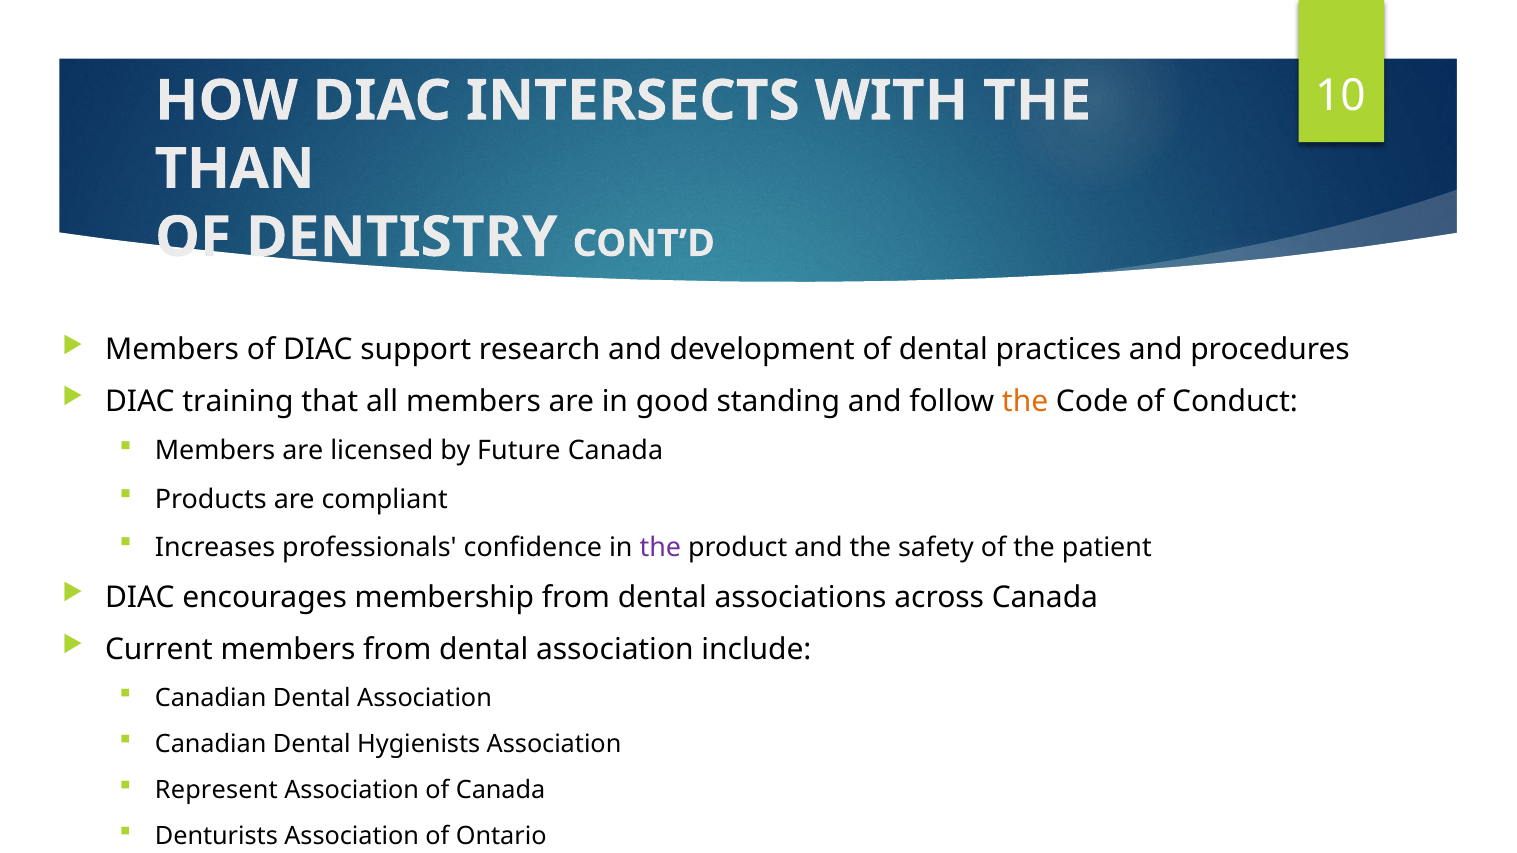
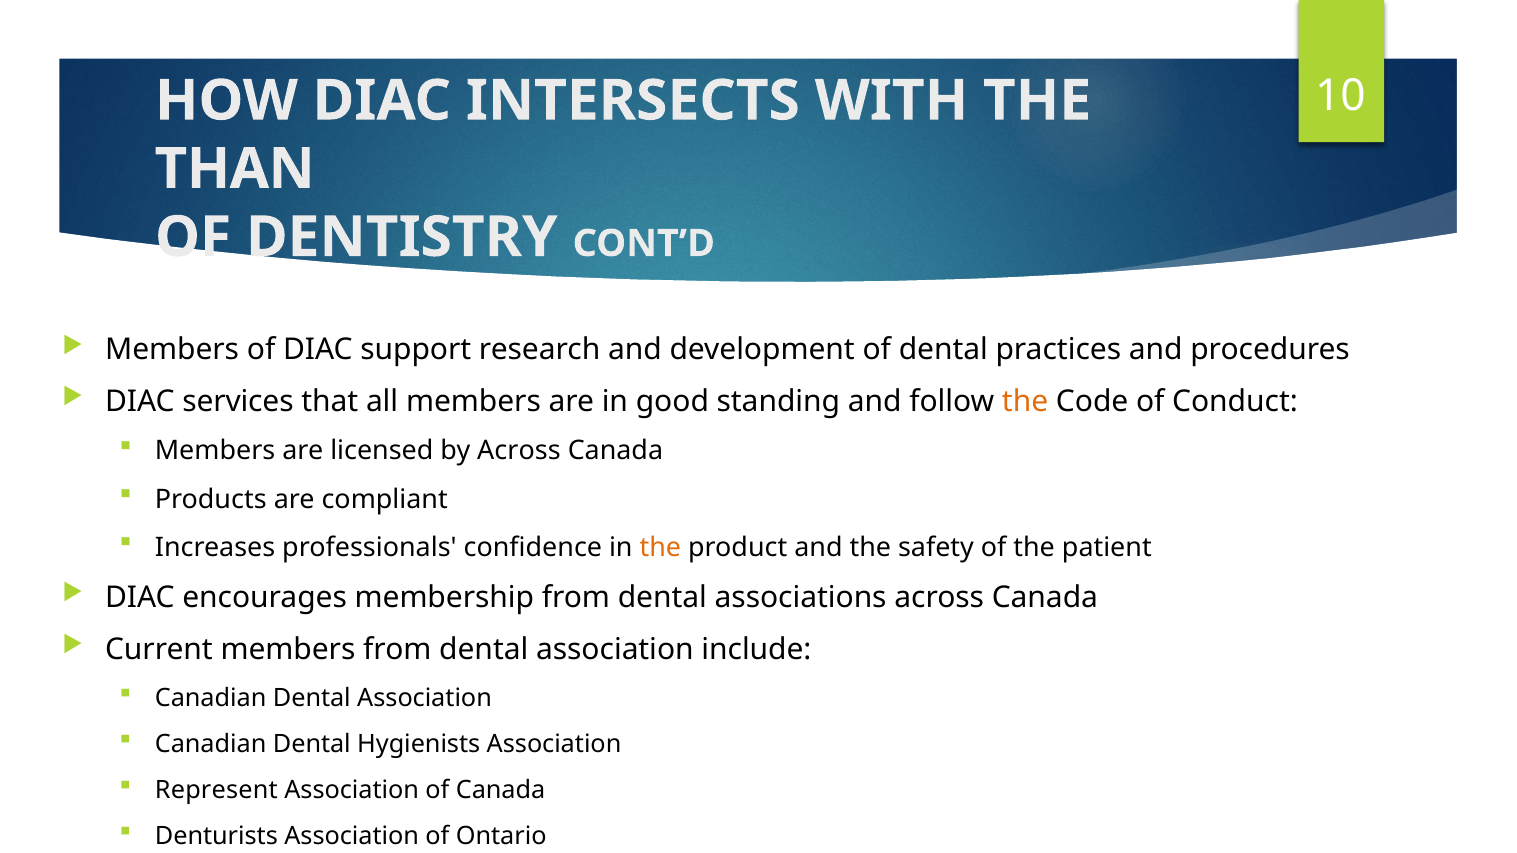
training: training -> services
by Future: Future -> Across
the at (660, 547) colour: purple -> orange
